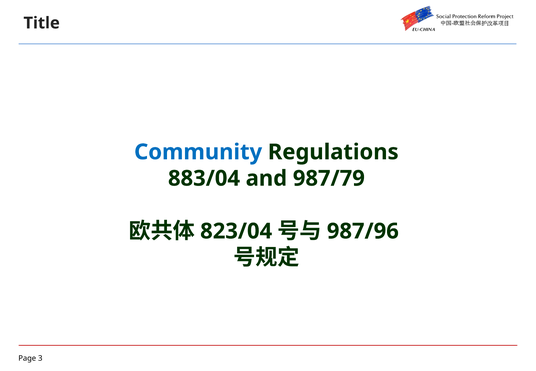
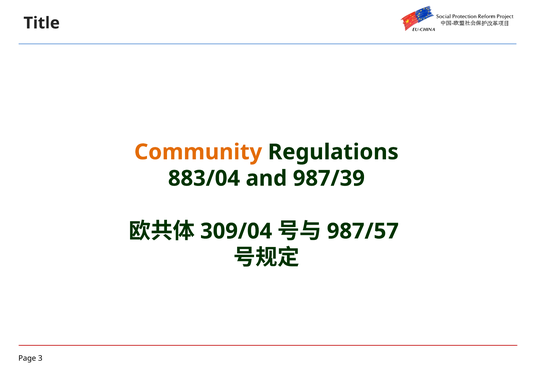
Community colour: blue -> orange
987/79: 987/79 -> 987/39
823/04: 823/04 -> 309/04
987/96: 987/96 -> 987/57
